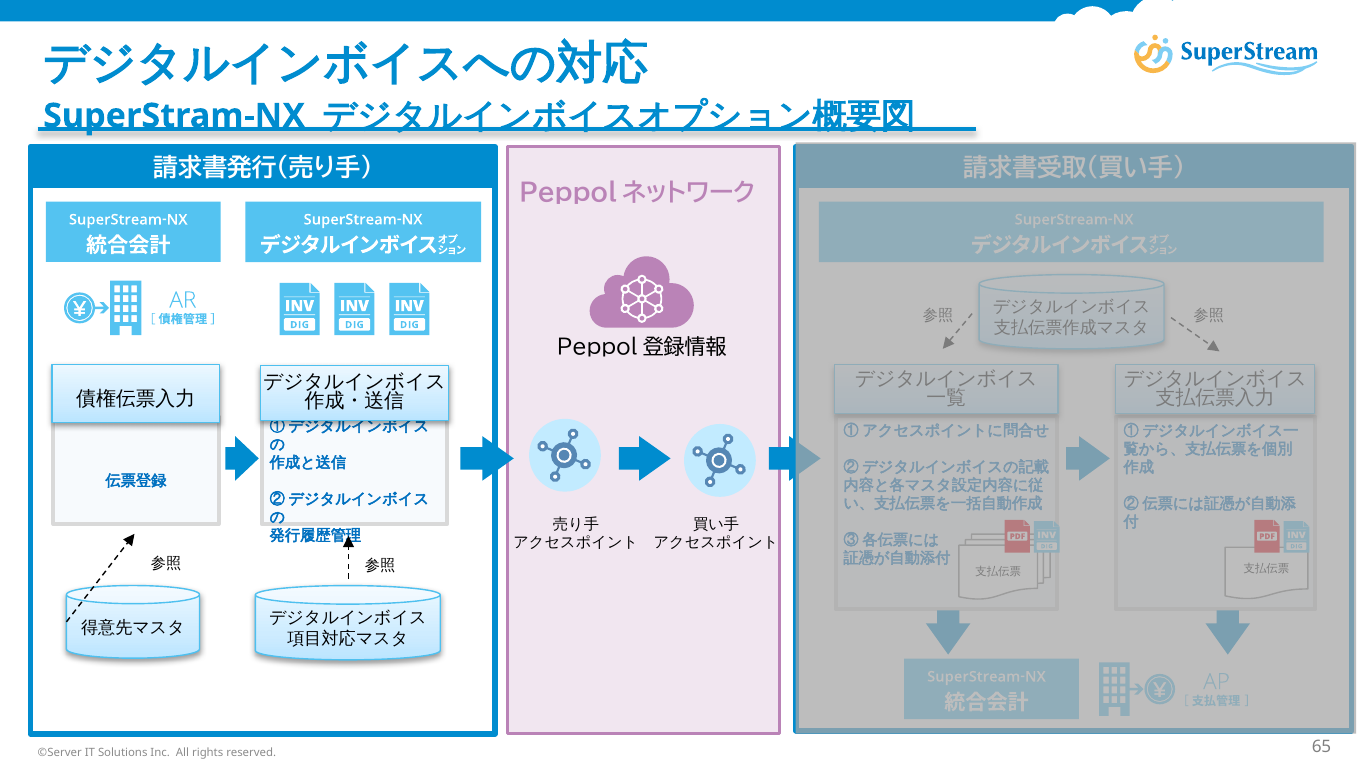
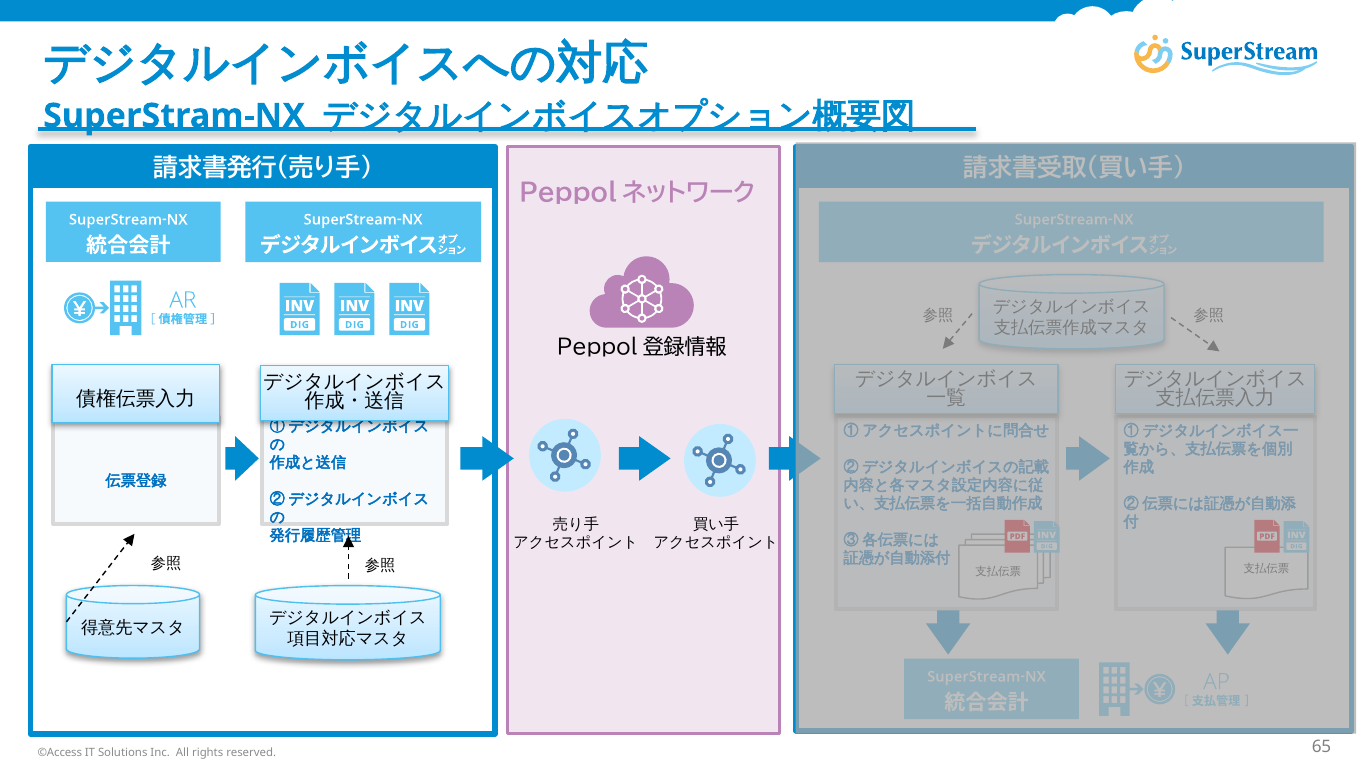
©Server: ©Server -> ©Access
